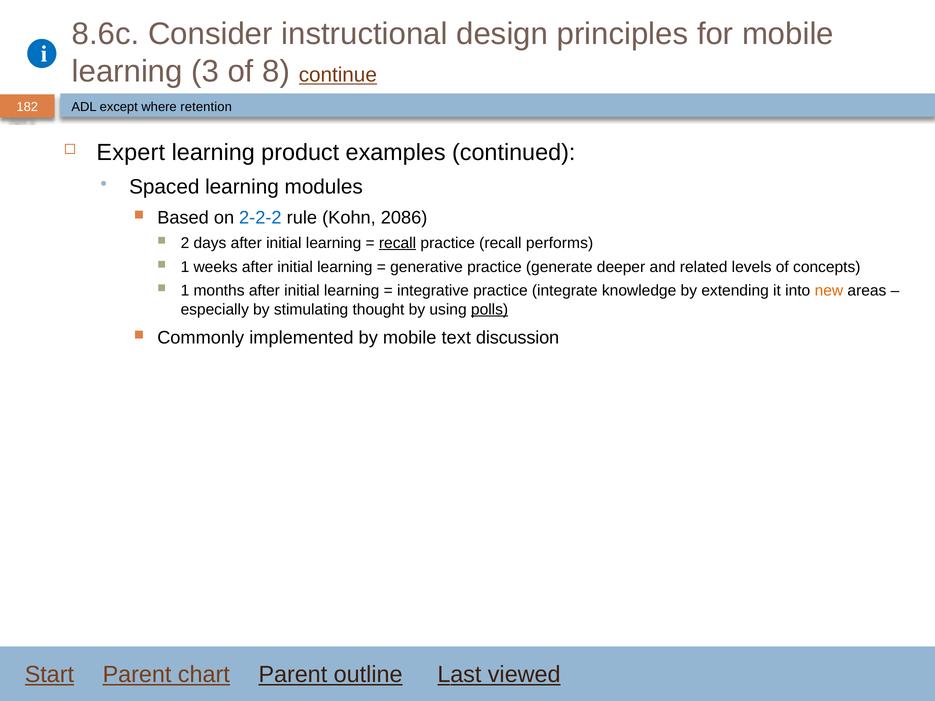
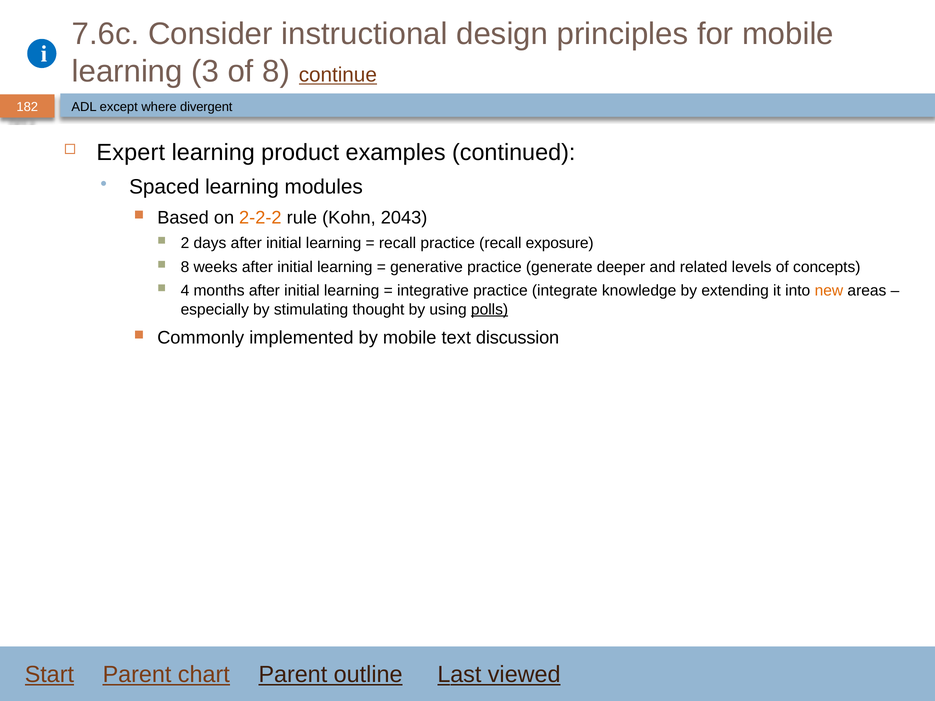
8.6c: 8.6c -> 7.6c
retention: retention -> divergent
2-2-2 colour: blue -> orange
2086: 2086 -> 2043
recall at (398, 243) underline: present -> none
performs: performs -> exposure
1 at (185, 267): 1 -> 8
1 at (185, 291): 1 -> 4
